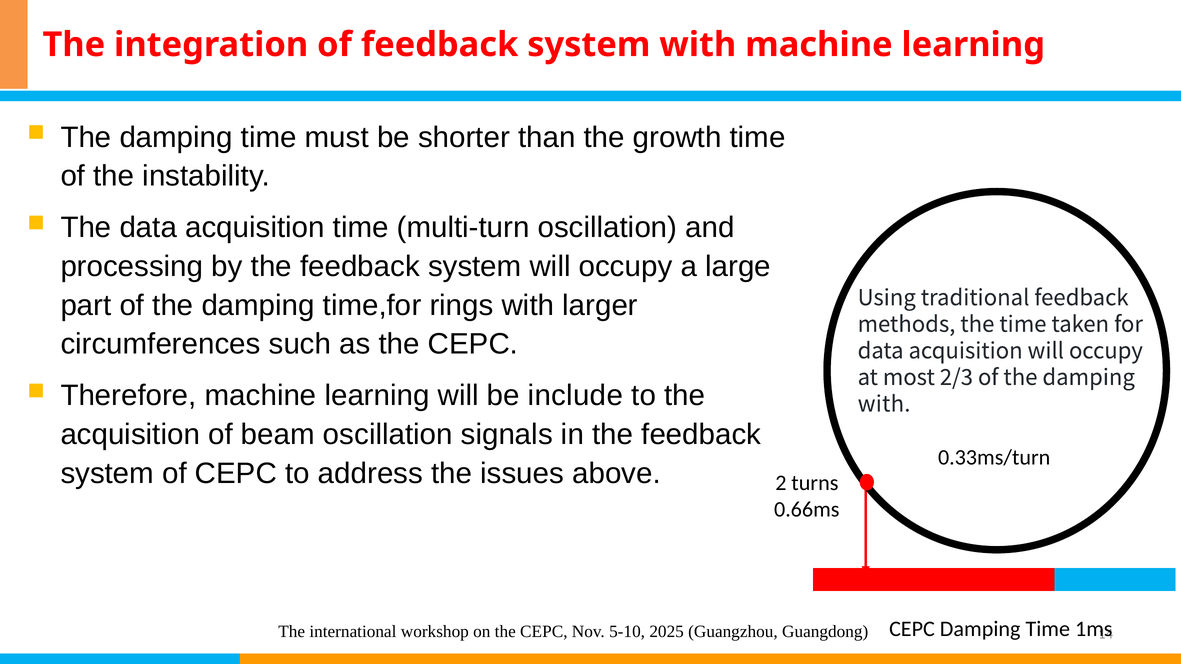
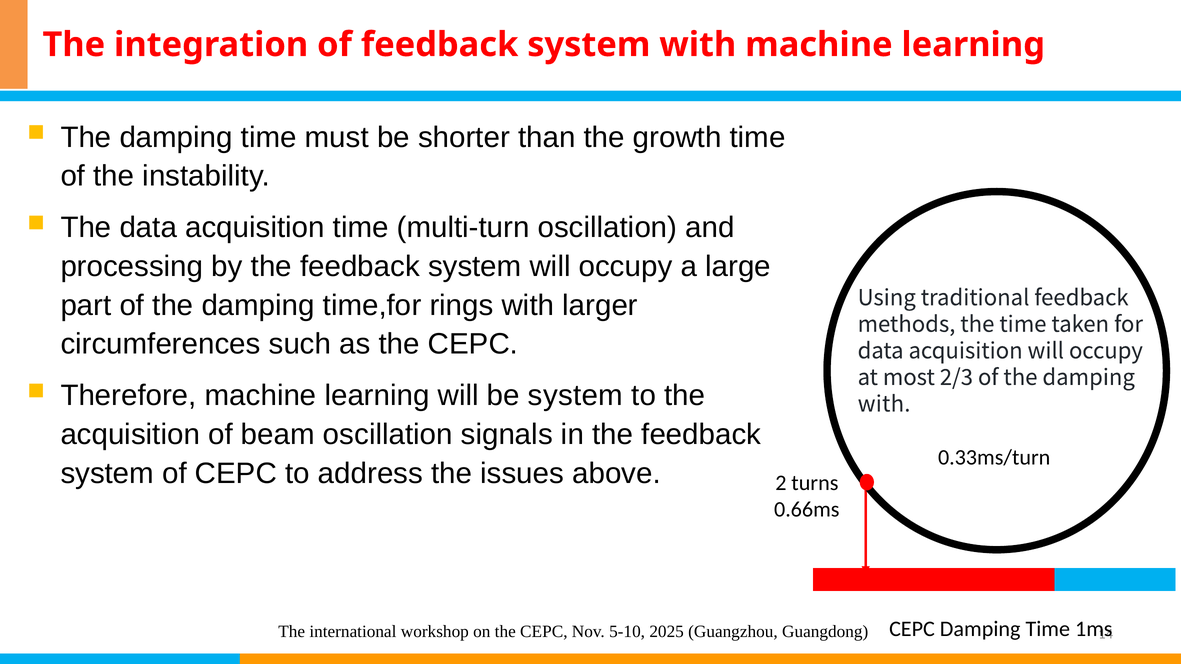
be include: include -> system
